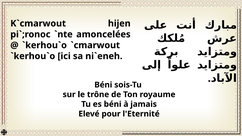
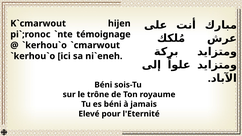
amoncelées: amoncelées -> témoignage
